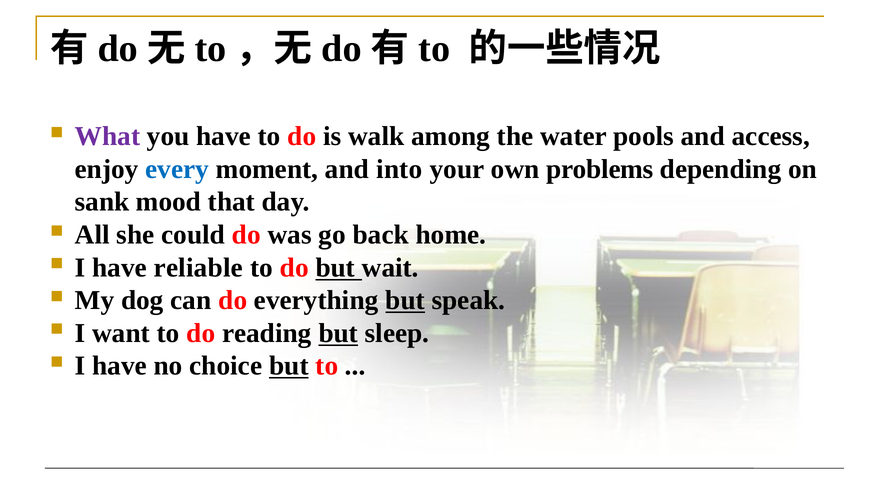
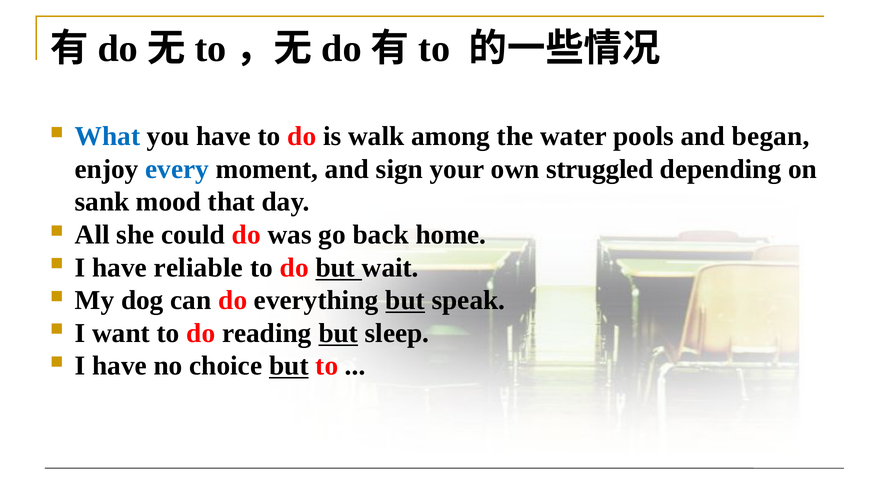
What colour: purple -> blue
access: access -> began
into: into -> sign
problems: problems -> struggled
